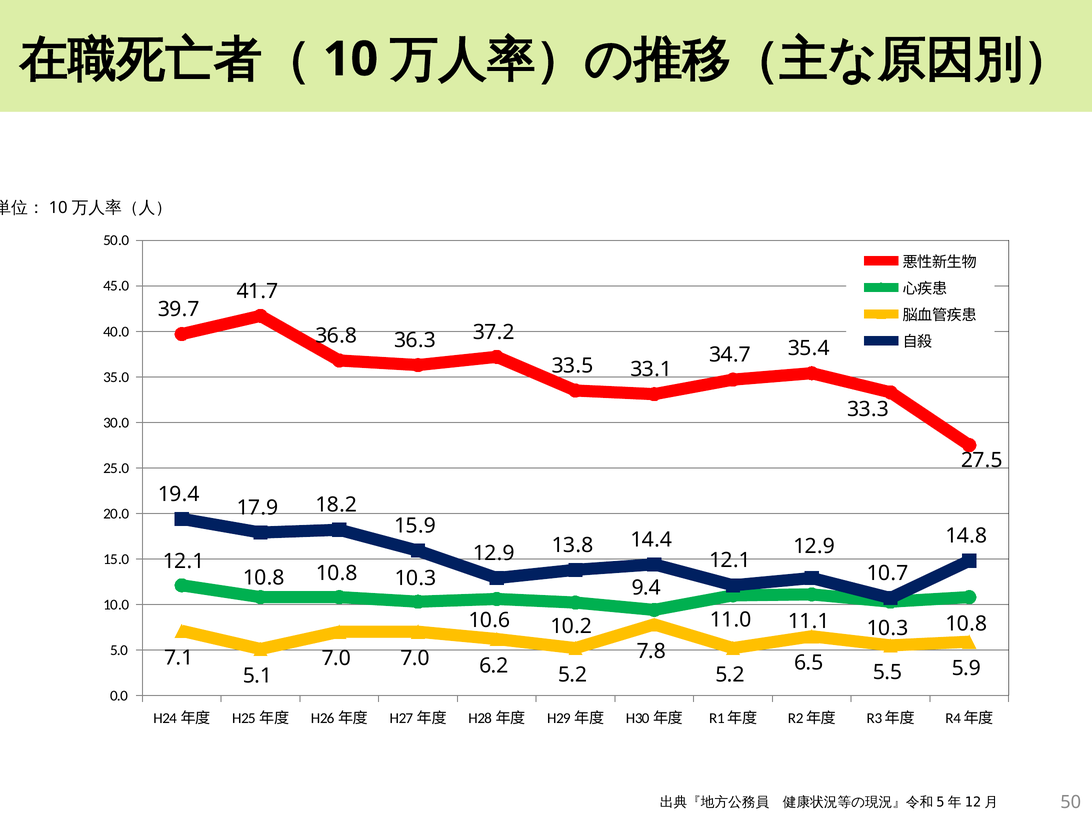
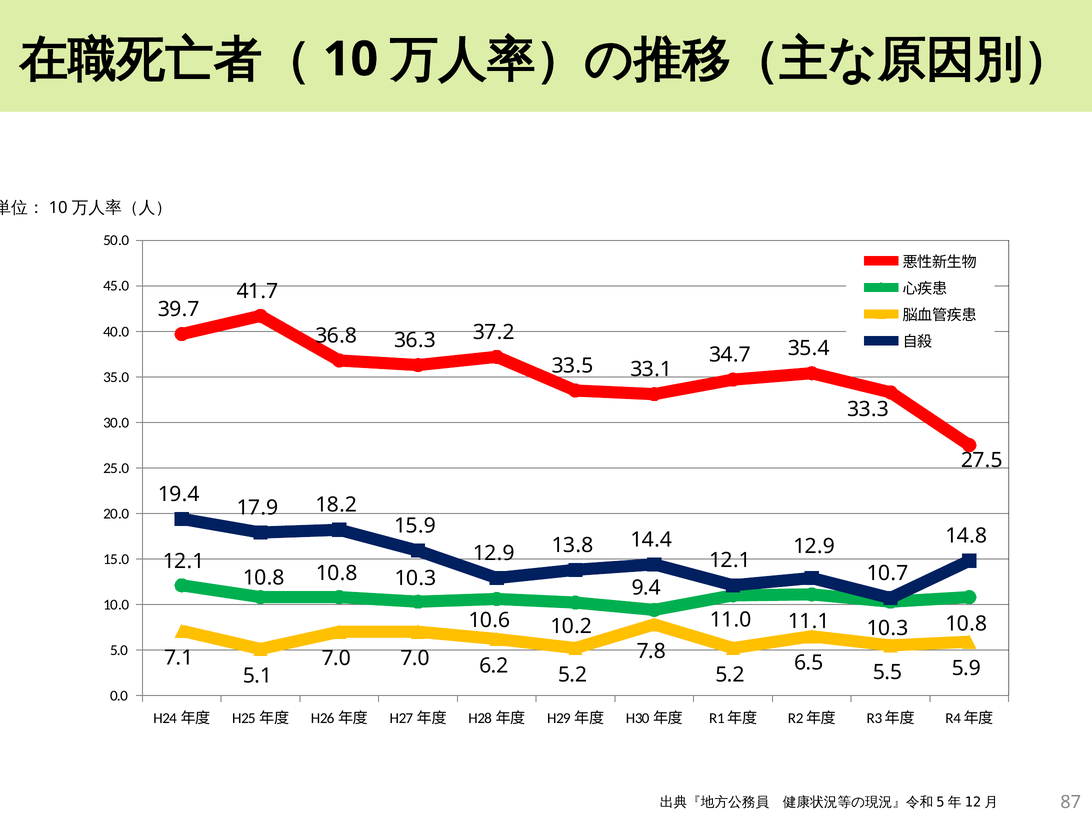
50: 50 -> 87
